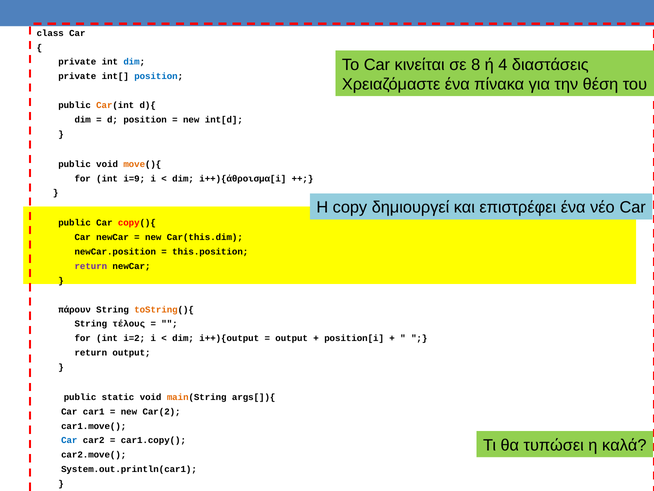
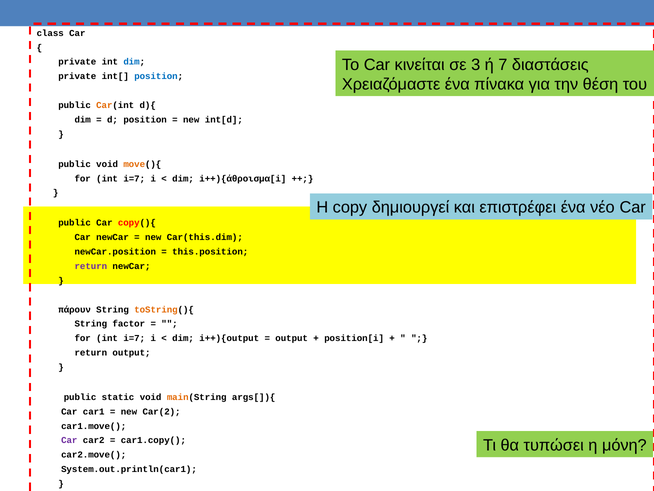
8: 8 -> 3
4: 4 -> 7
i=9 at (134, 178): i=9 -> i=7
τέλους: τέλους -> factor
i=2 at (134, 338): i=2 -> i=7
Car at (69, 440) colour: blue -> purple
καλά: καλά -> μόνη
